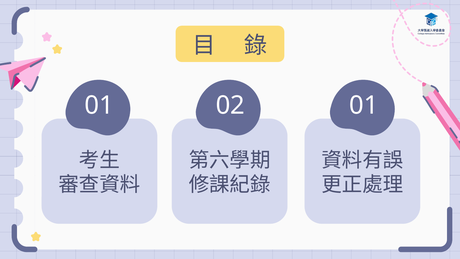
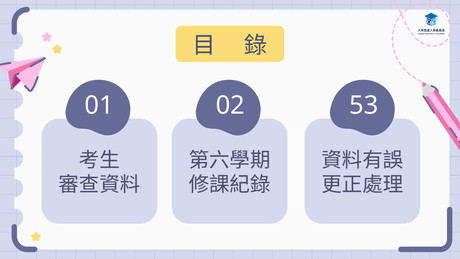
02 01: 01 -> 53
